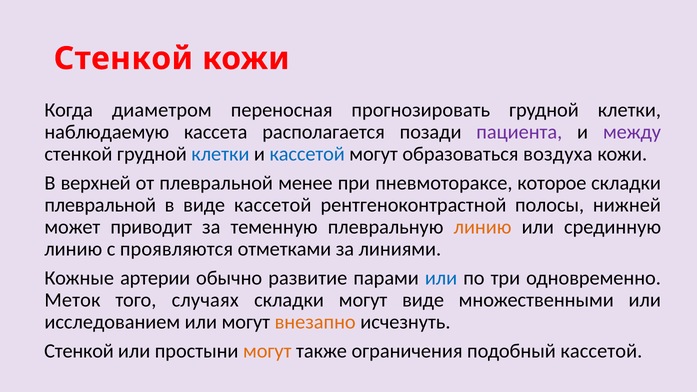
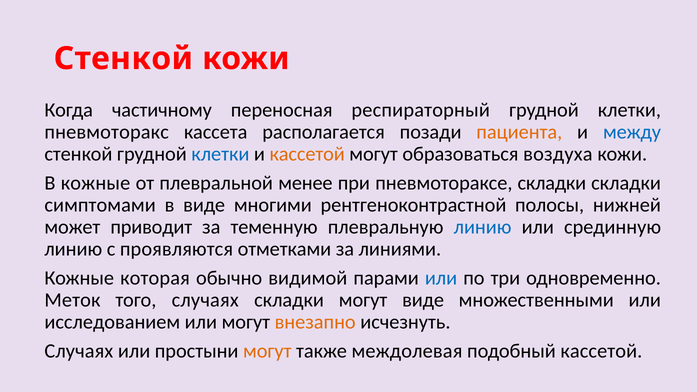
диаметром: диаметром -> частичному
прогнозировать: прогнозировать -> респираторный
наблюдаемую: наблюдаемую -> пневмоторакс
пациента colour: purple -> orange
между colour: purple -> blue
кассетой at (307, 154) colour: blue -> orange
В верхней: верхней -> кожные
пневмотораксе которое: которое -> складки
плевральной at (100, 205): плевральной -> симптомами
виде кассетой: кассетой -> многими
линию at (483, 227) colour: orange -> blue
артерии: артерии -> которая
развитие: развитие -> видимой
Стенкой at (79, 351): Стенкой -> Случаях
ограничения: ограничения -> междолевая
